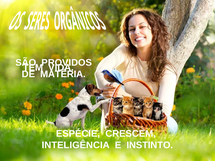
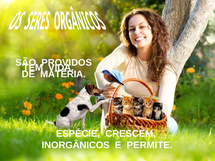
INTELIGÊNCIA: INTELIGÊNCIA -> INORGÂNICOS
INSTINTO: INSTINTO -> PERMITE
